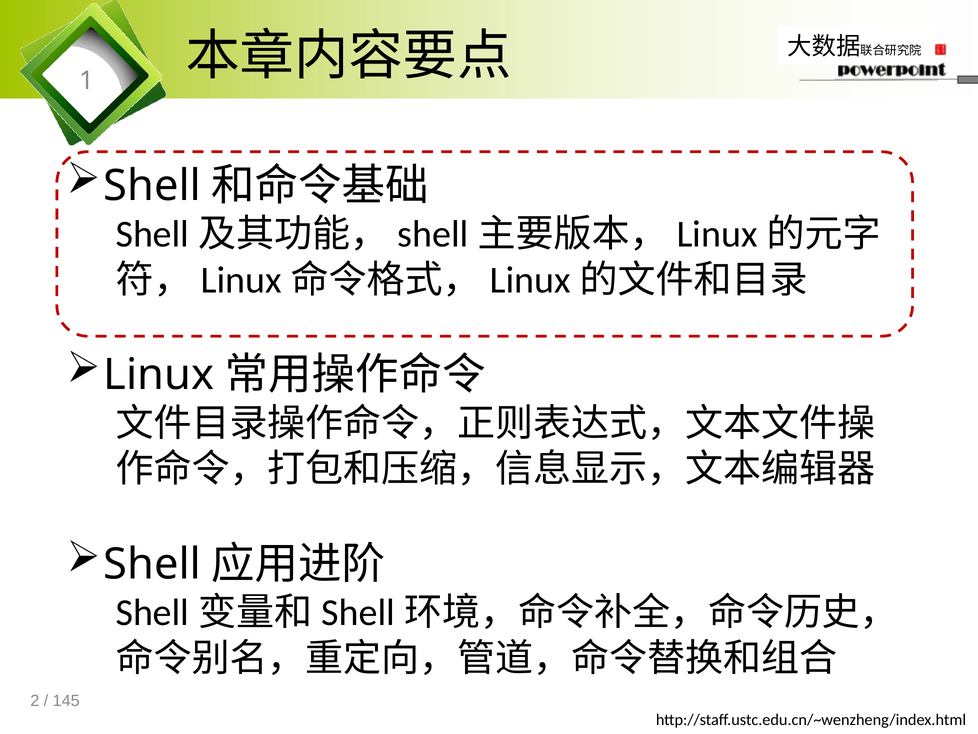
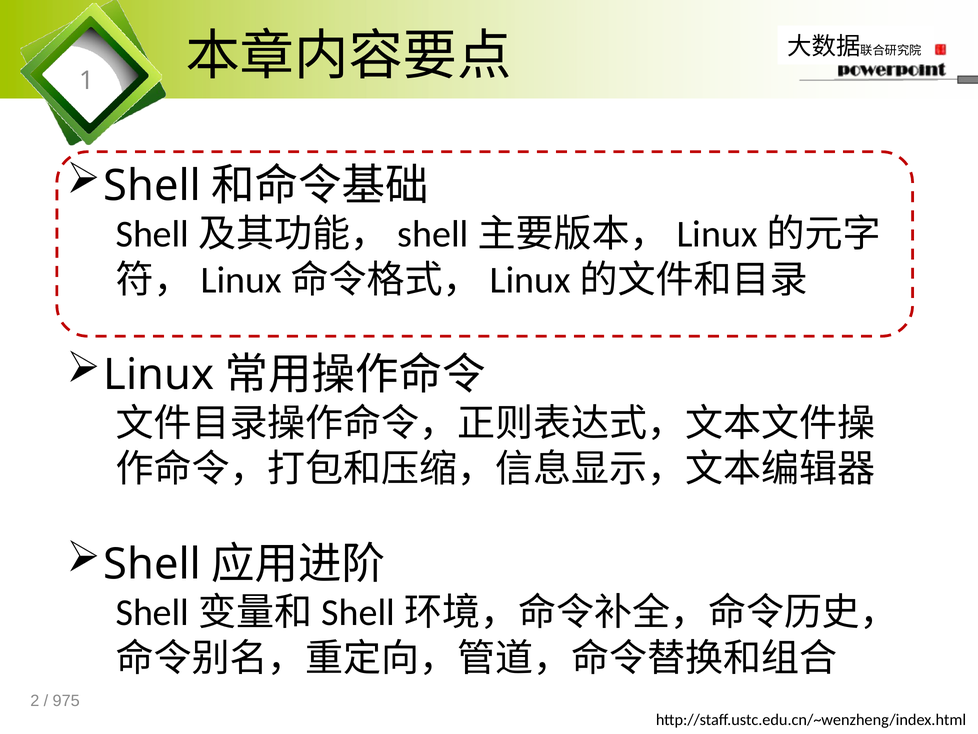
145: 145 -> 975
